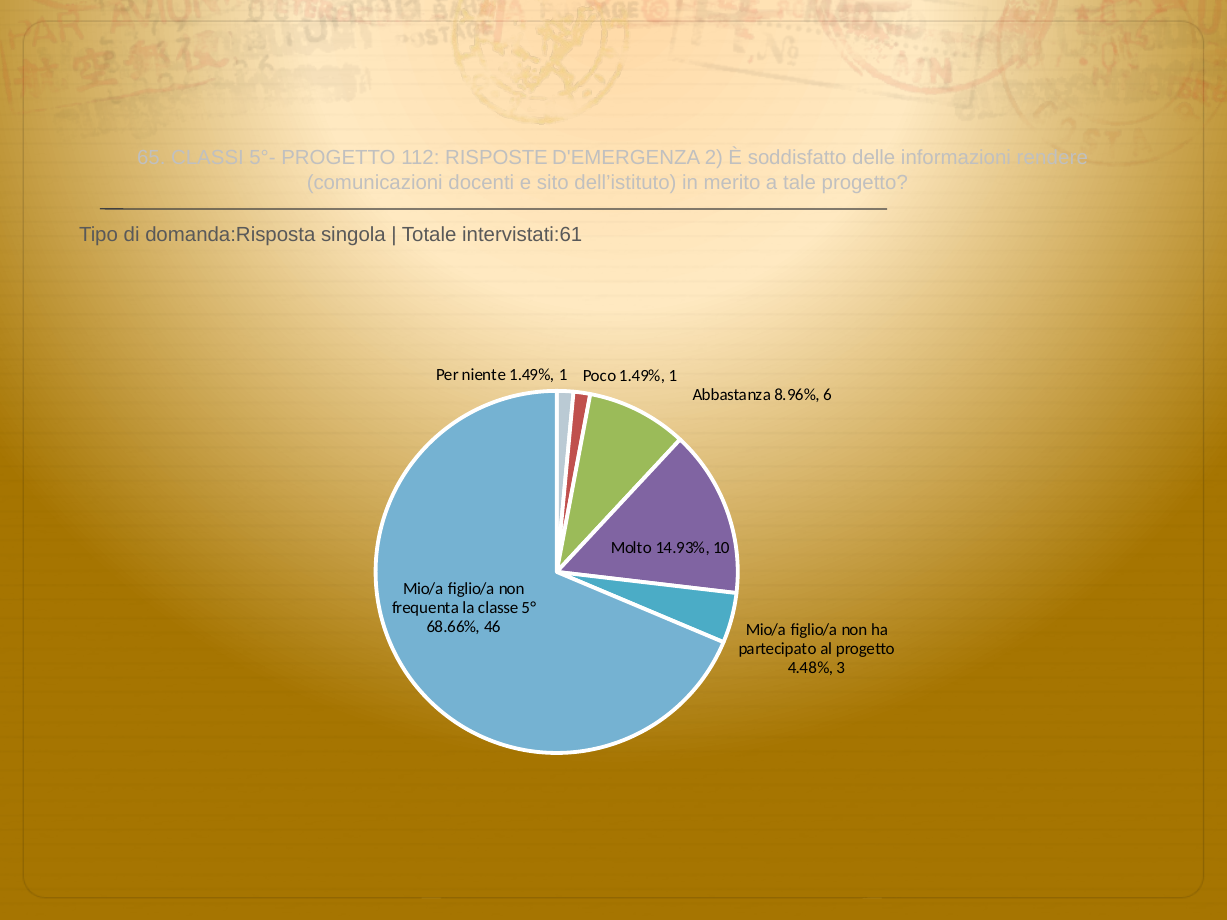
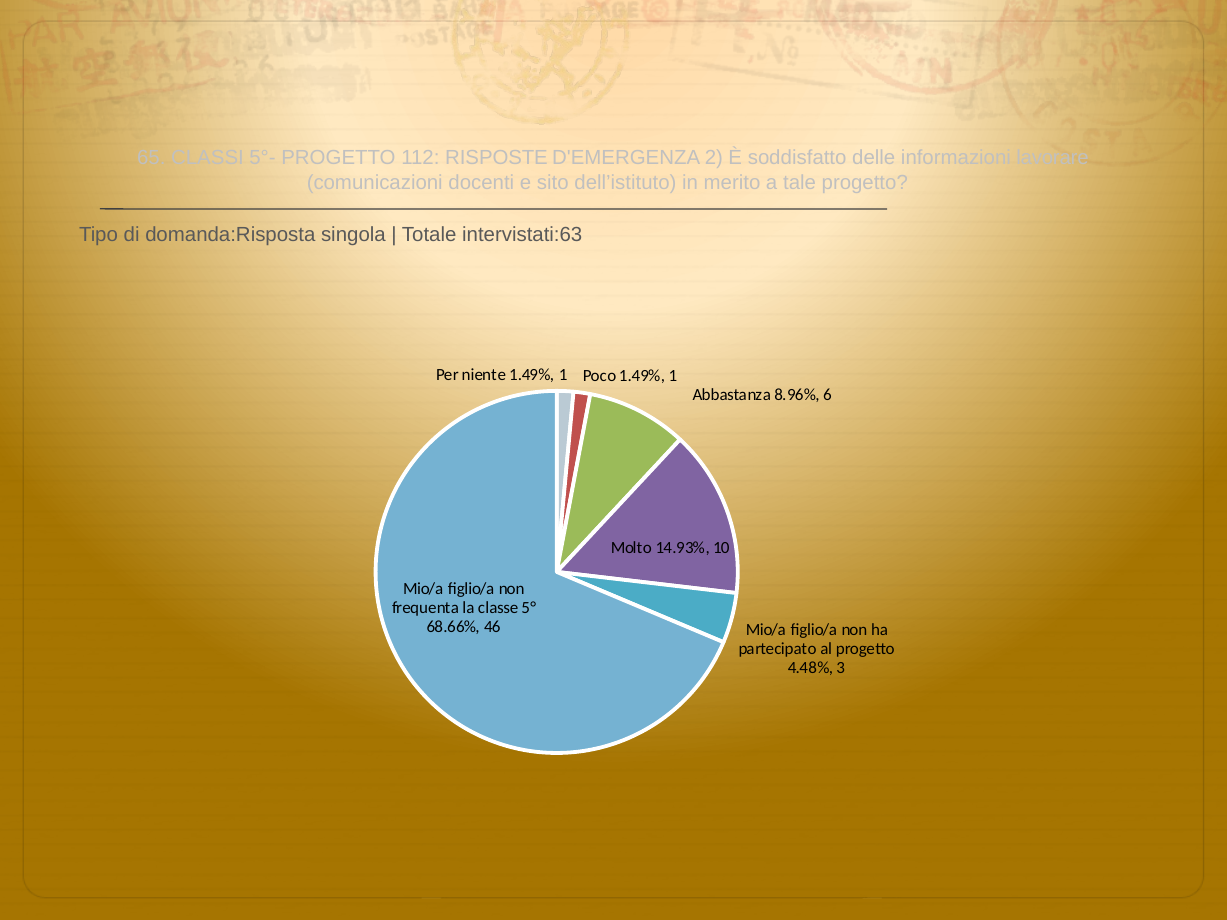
rendere: rendere -> lavorare
intervistati:61: intervistati:61 -> intervistati:63
